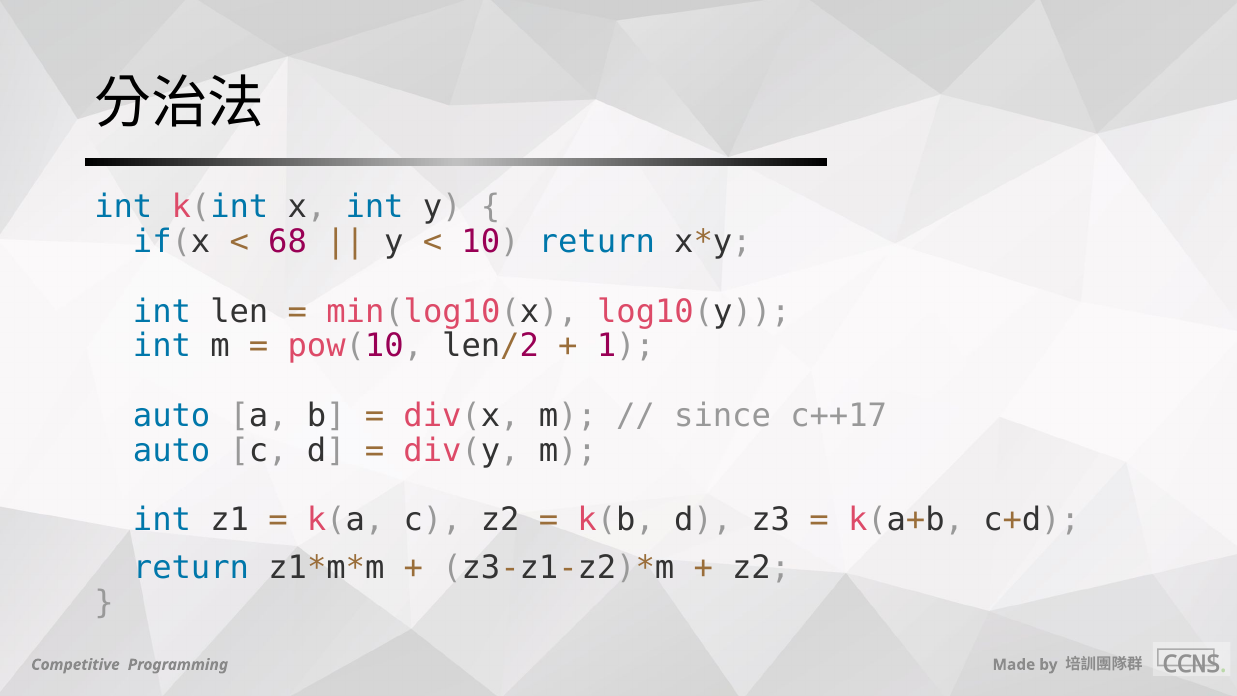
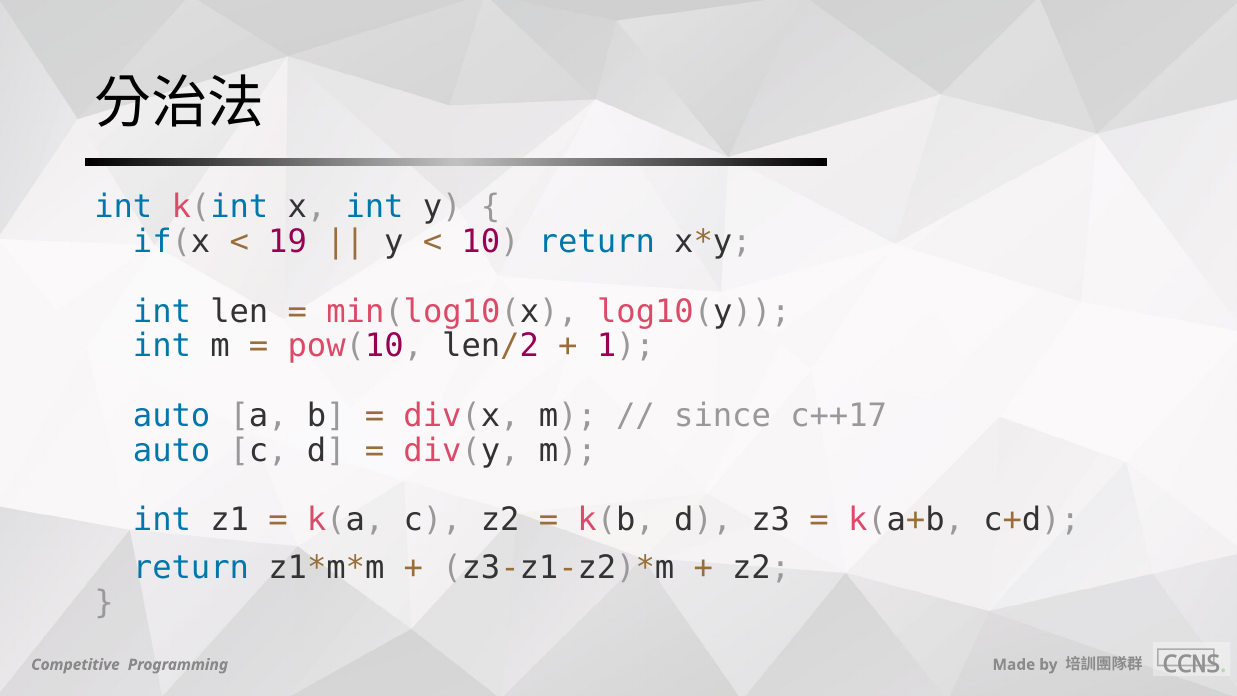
68: 68 -> 19
